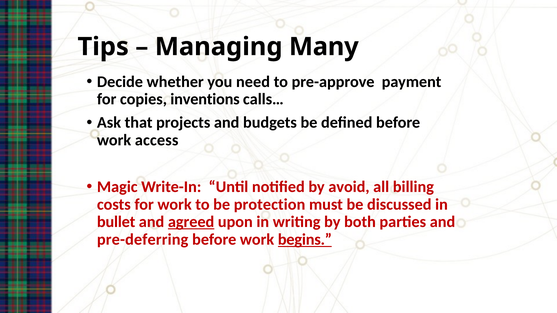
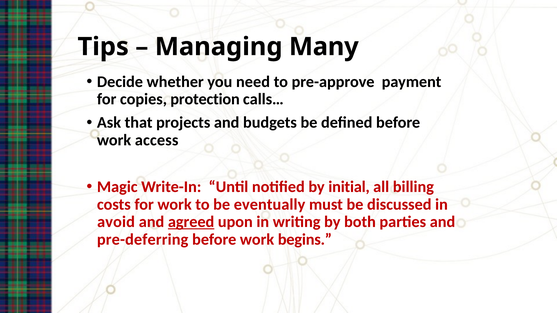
inventions: inventions -> protection
avoid: avoid -> initial
protection: protection -> eventually
bullet: bullet -> avoid
begins underline: present -> none
